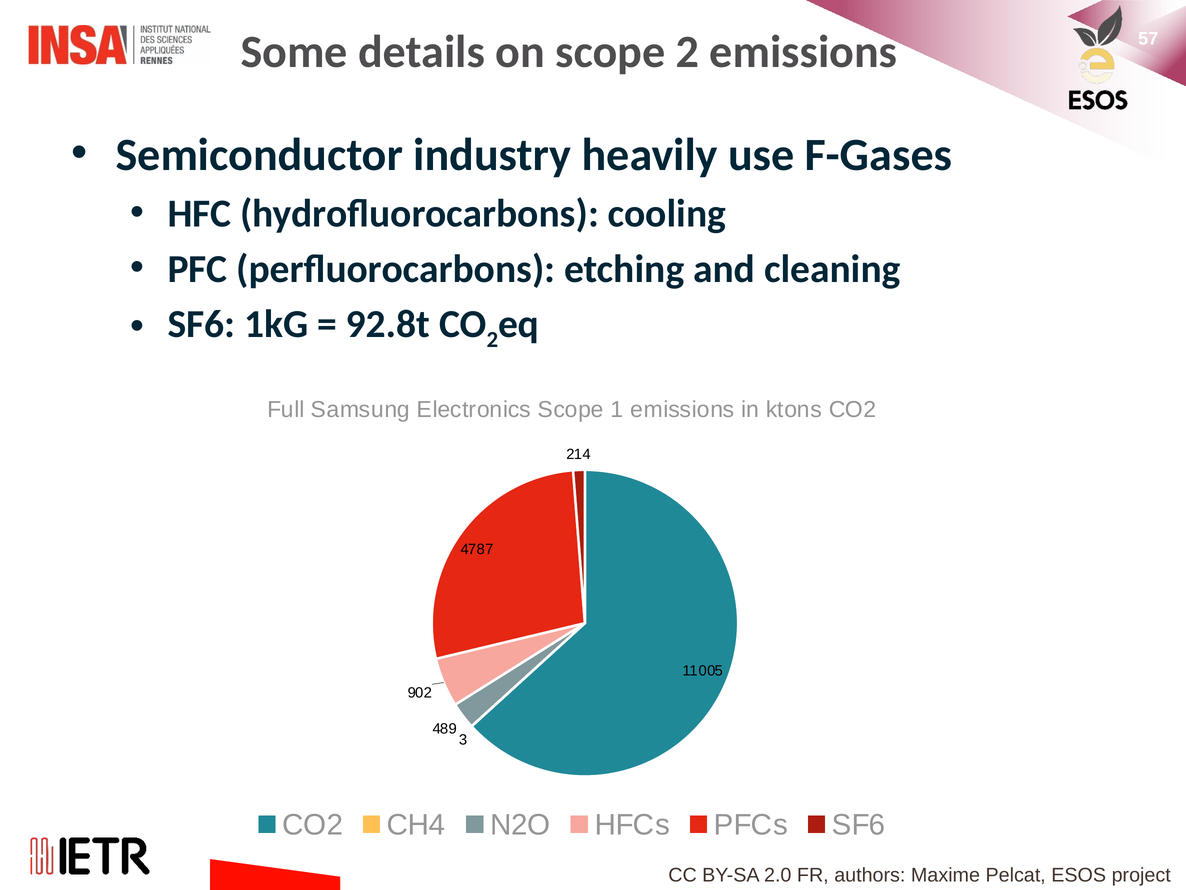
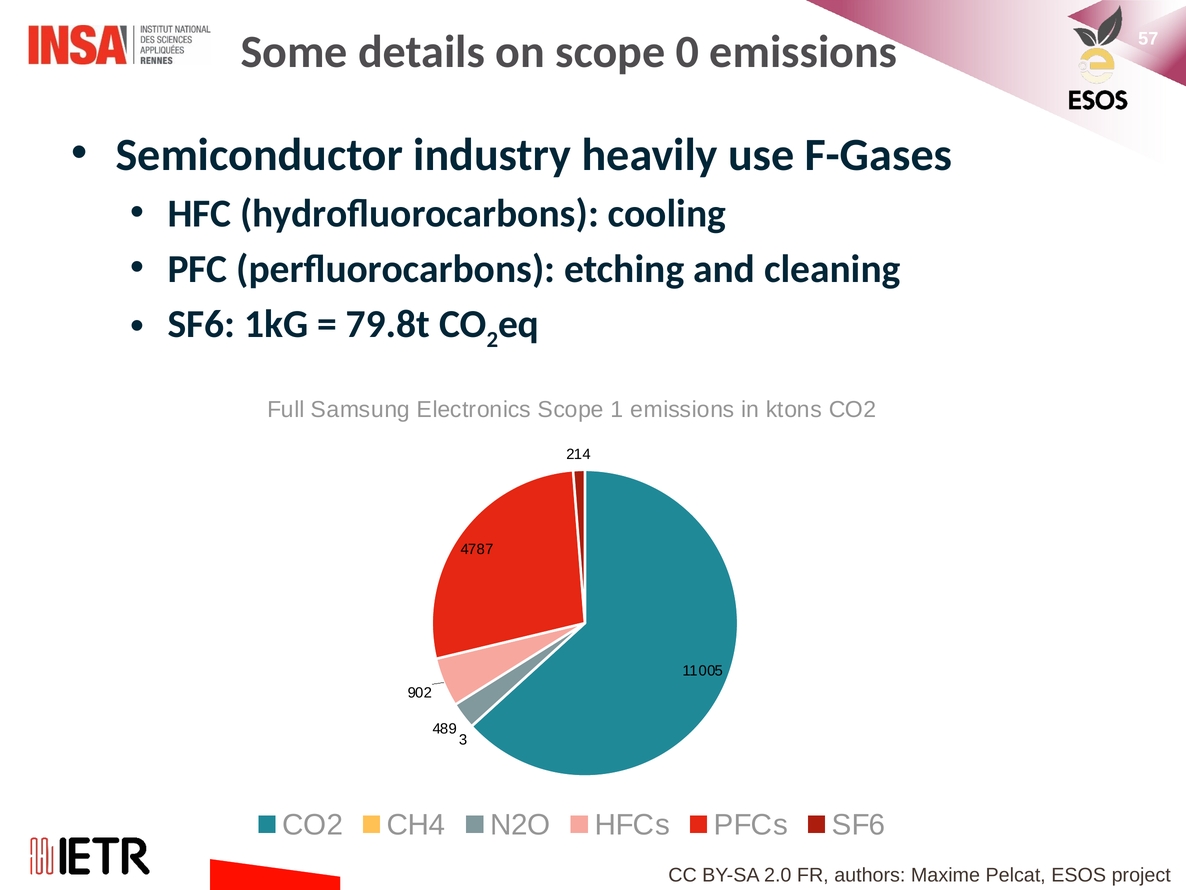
scope 2: 2 -> 0
92.8t: 92.8t -> 79.8t
